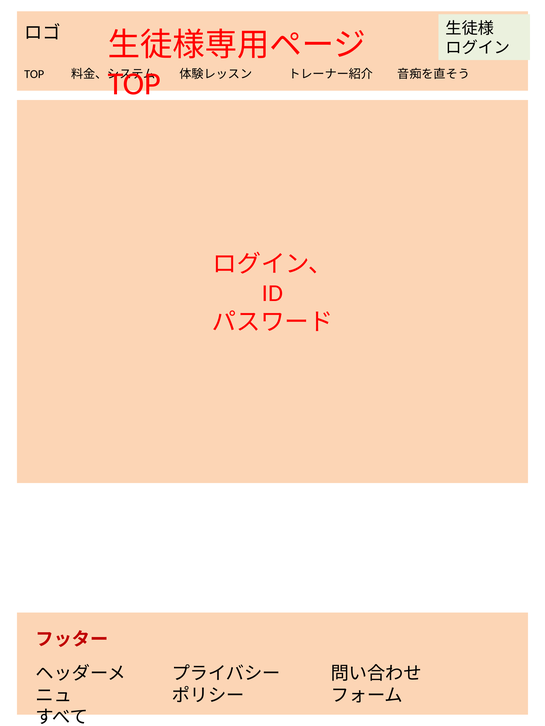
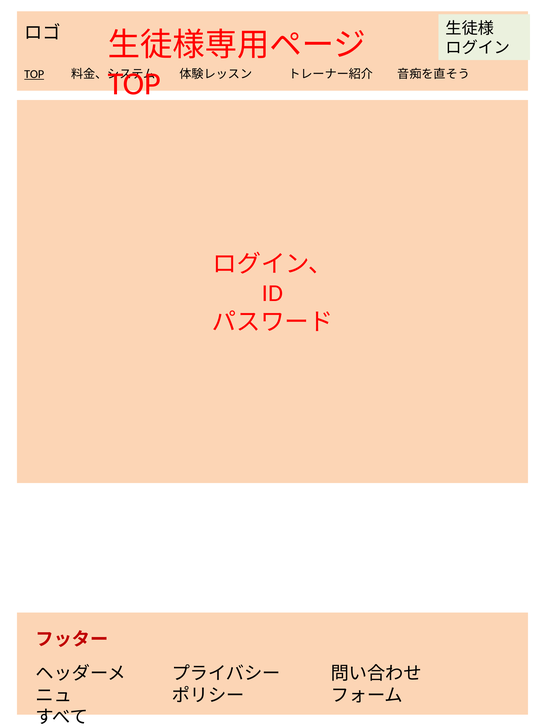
TOP at (34, 74) underline: none -> present
